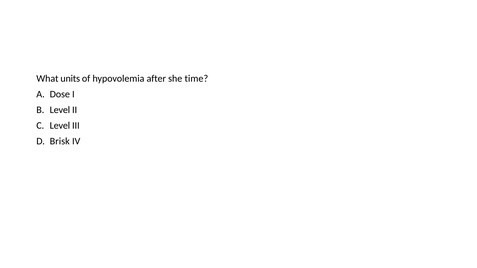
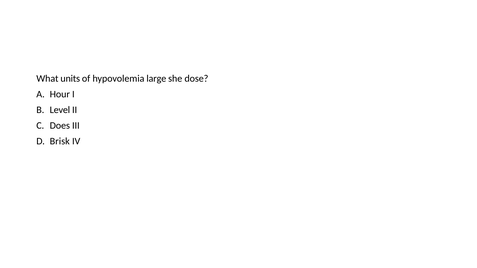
after: after -> large
time: time -> dose
Dose: Dose -> Hour
Level at (60, 126): Level -> Does
